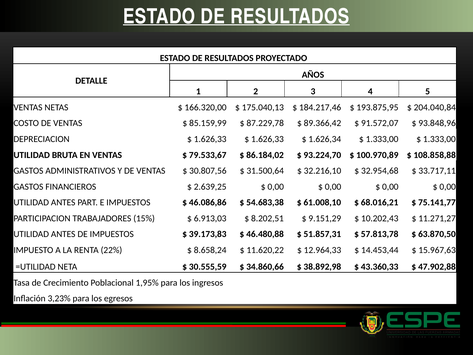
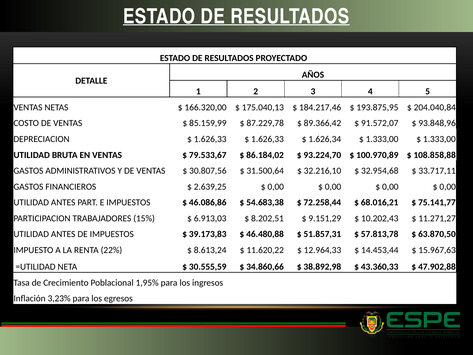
61.008,10: 61.008,10 -> 72.258,44
8.658,24: 8.658,24 -> 8.613,24
